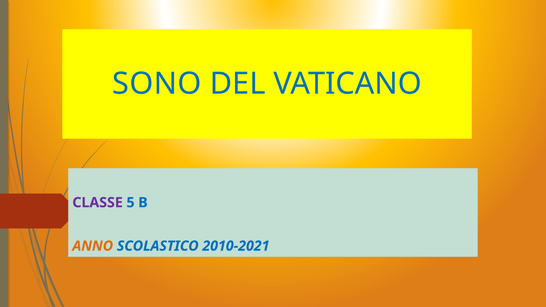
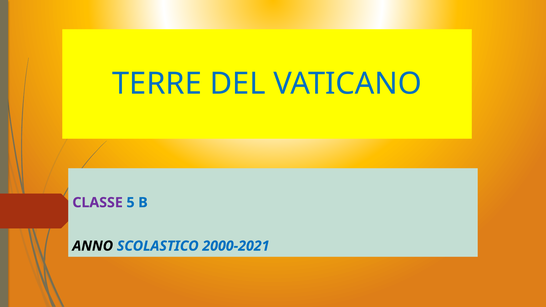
SONO: SONO -> TERRE
ANNO colour: orange -> black
2010-2021: 2010-2021 -> 2000-2021
